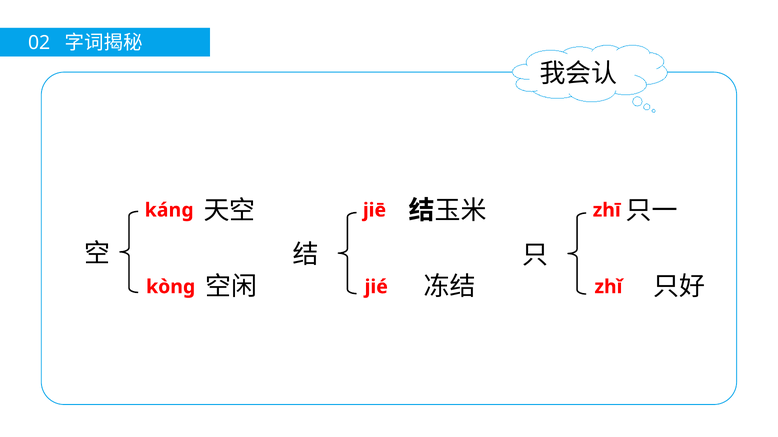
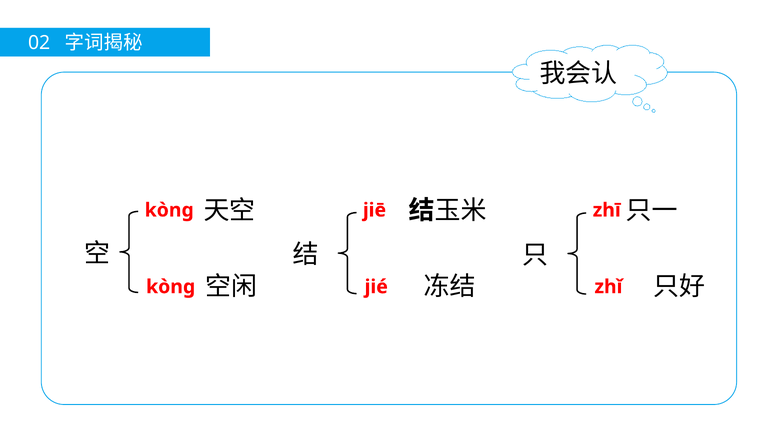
kánɡ at (169, 210): kánɡ -> kònɡ
